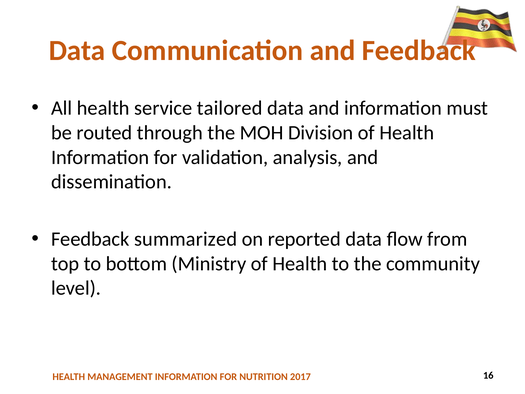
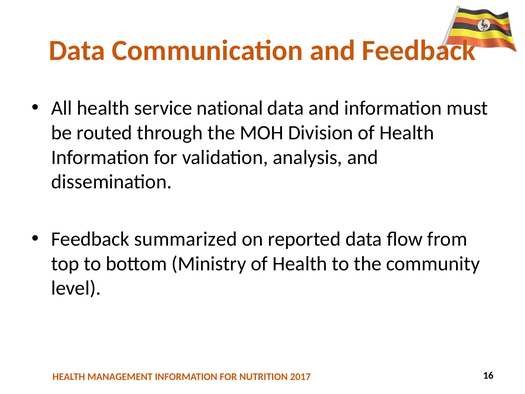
tailored: tailored -> national
